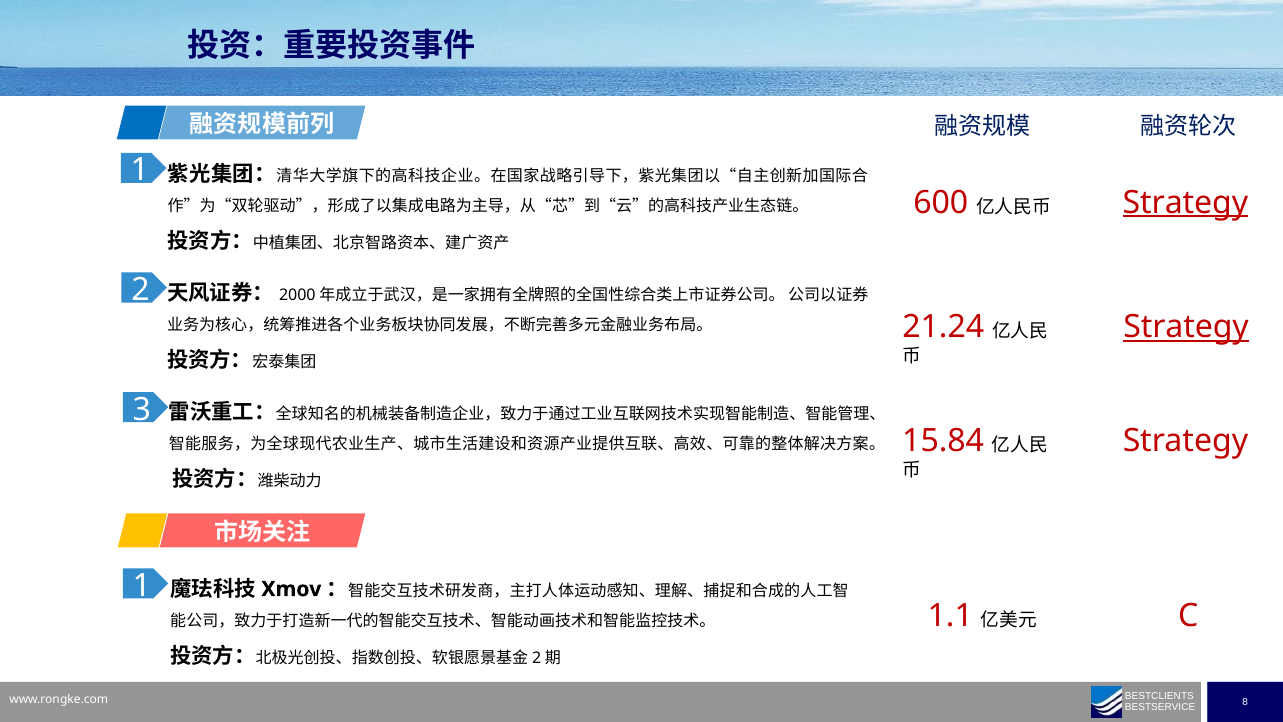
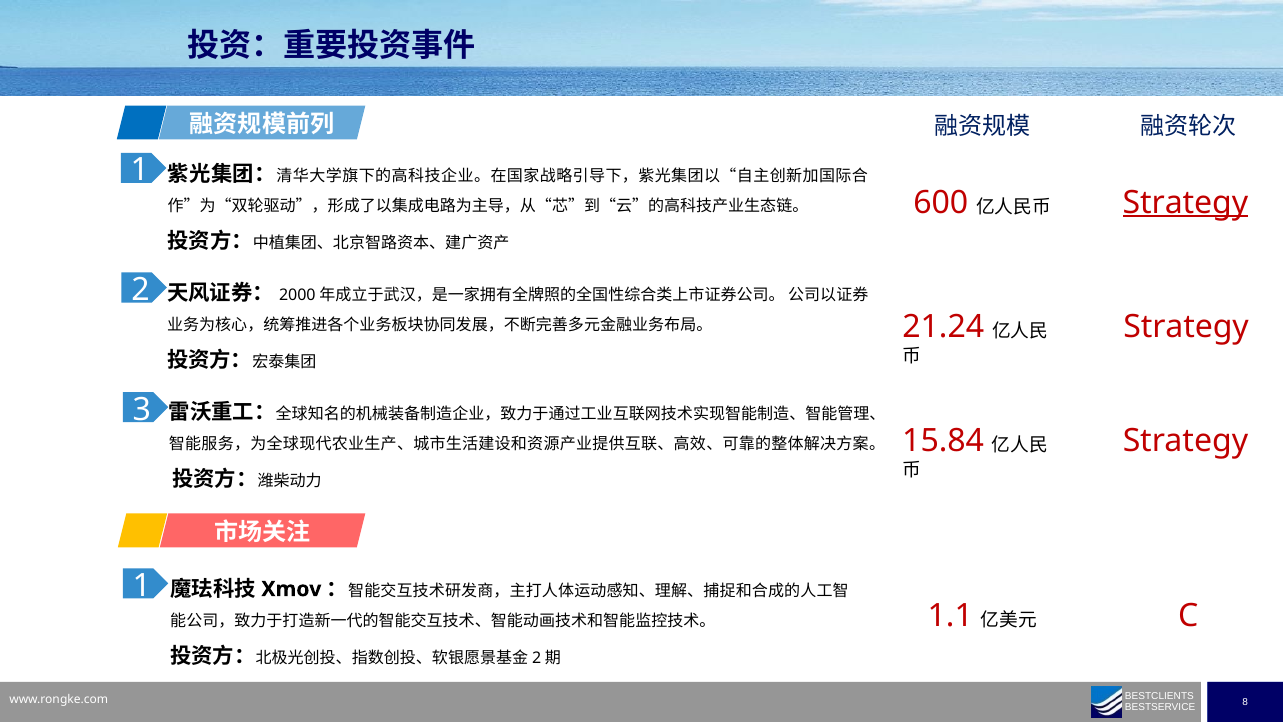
Strategy at (1186, 327) underline: present -> none
